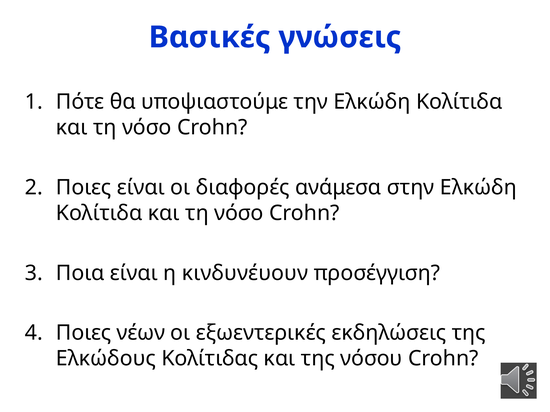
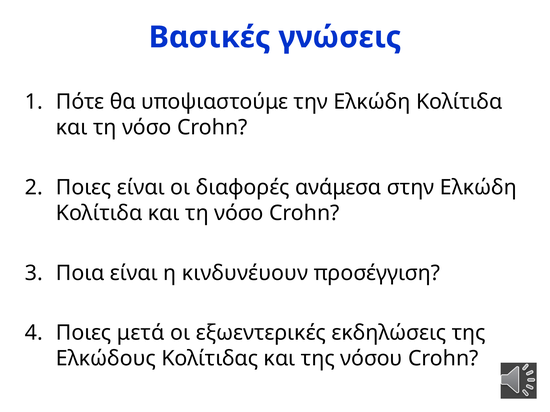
νέων: νέων -> μετά
